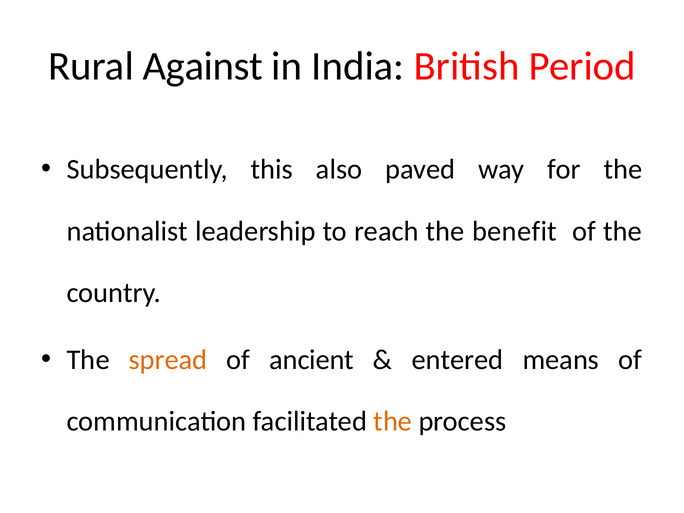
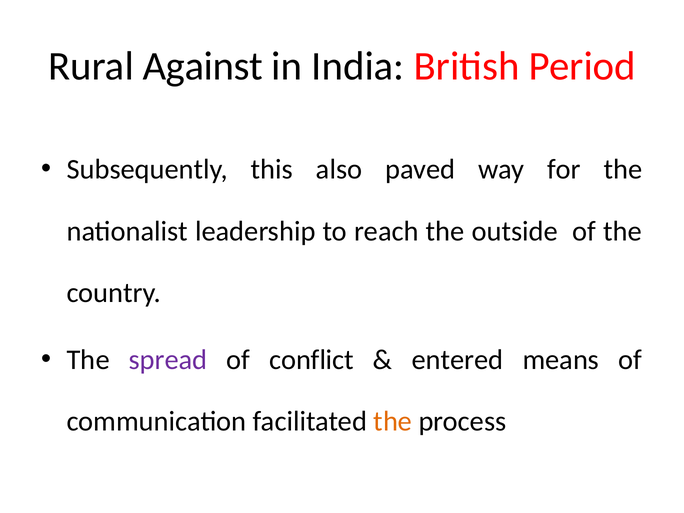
benefit: benefit -> outside
spread colour: orange -> purple
ancient: ancient -> conflict
